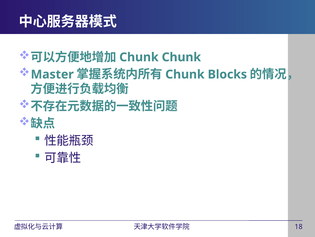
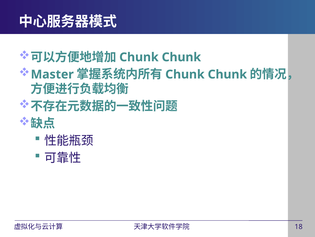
Blocks at (227, 74): Blocks -> Chunk
